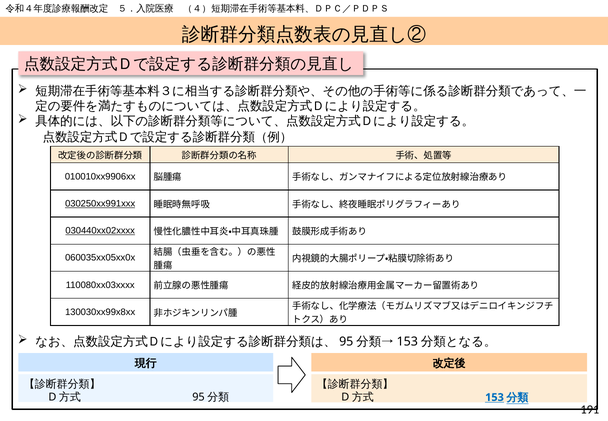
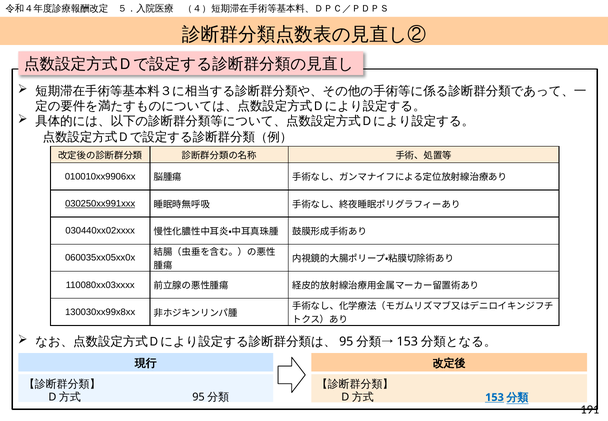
030440xx02xxxx underline: present -> none
